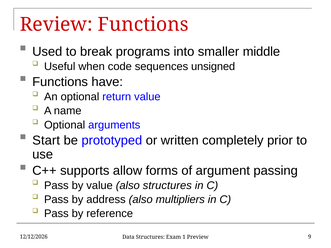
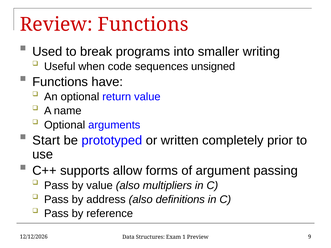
middle: middle -> writing
also structures: structures -> multipliers
multipliers: multipliers -> definitions
